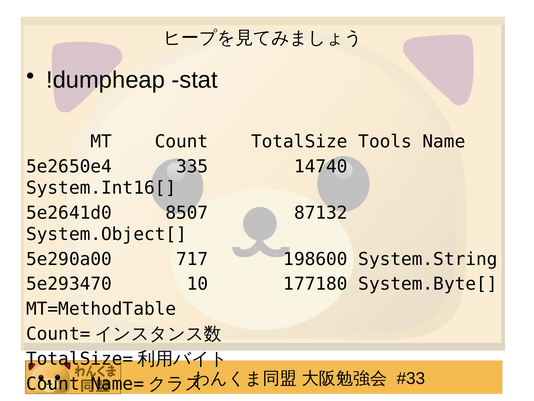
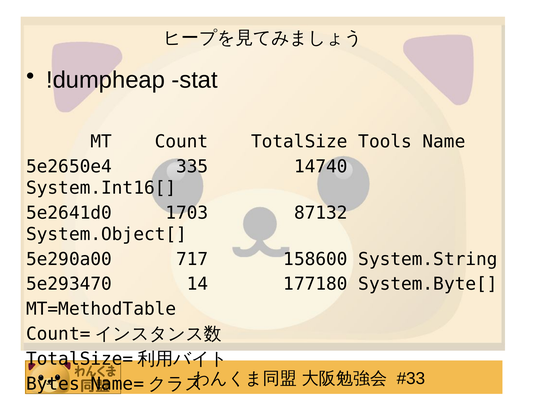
8507: 8507 -> 1703
198600: 198600 -> 158600
10: 10 -> 14
Count at (53, 383): Count -> Bytes
